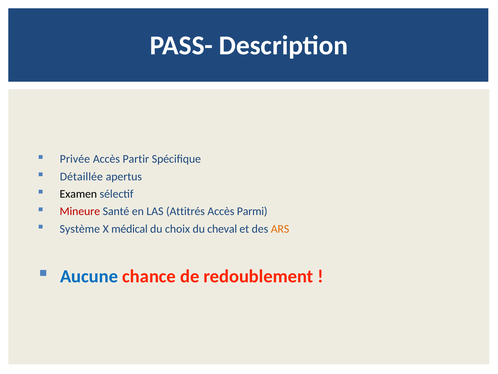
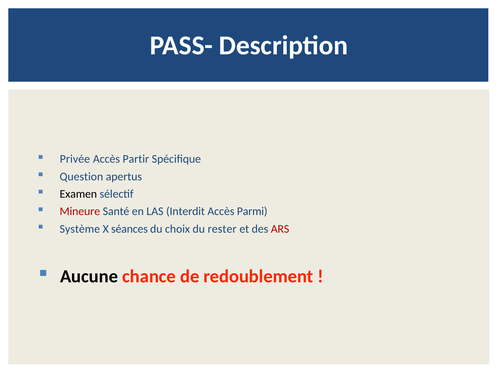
Détaillée: Détaillée -> Question
Attitrés: Attitrés -> Interdit
médical: médical -> séances
cheval: cheval -> rester
ARS colour: orange -> red
Aucune colour: blue -> black
